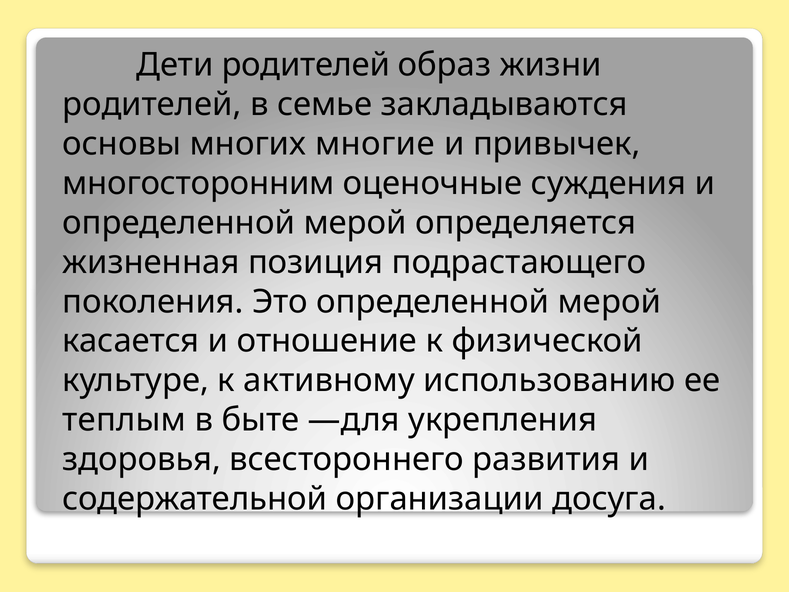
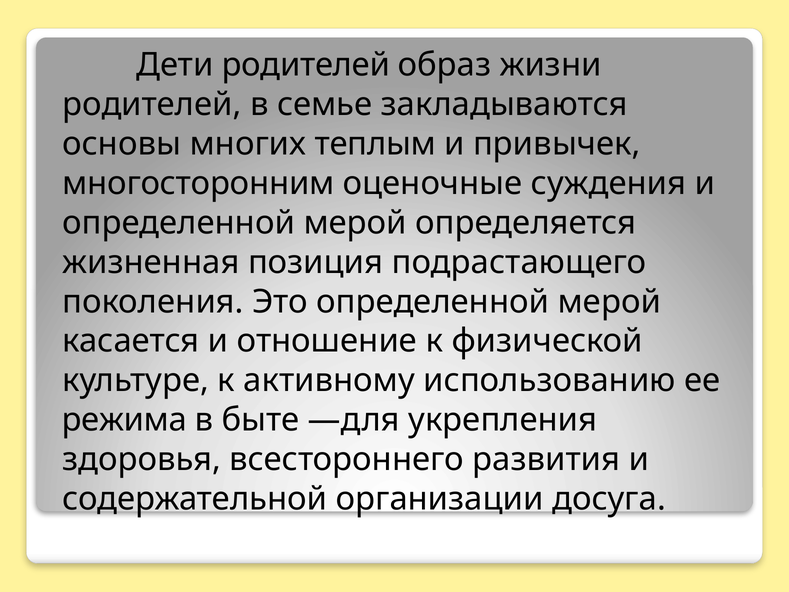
многие: многие -> теплым
теплым: теплым -> режима
